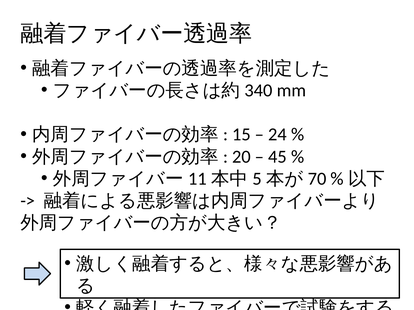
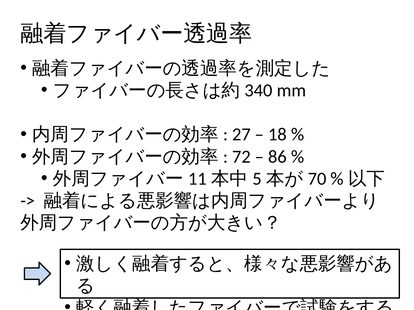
15: 15 -> 27
24: 24 -> 18
20: 20 -> 72
45: 45 -> 86
